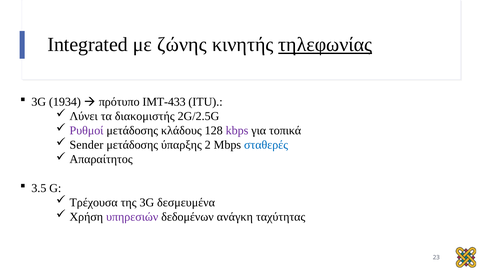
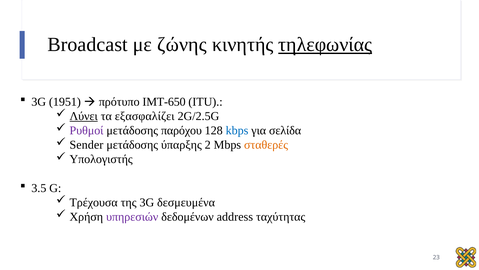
Integrated: Integrated -> Broadcast
1934: 1934 -> 1951
IMT-433: IMT-433 -> IMT-650
Λύνει underline: none -> present
διακομιστής: διακομιστής -> εξασφαλίζει
κλάδους: κλάδους -> παρόχου
kbps colour: purple -> blue
τοπικά: τοπικά -> σελίδα
σταθερές colour: blue -> orange
Απαραίτητος: Απαραίτητος -> Υπολογιστής
ανάγκη: ανάγκη -> address
